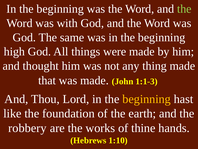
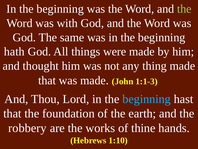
high: high -> hath
beginning at (147, 99) colour: yellow -> light blue
like at (12, 113): like -> that
